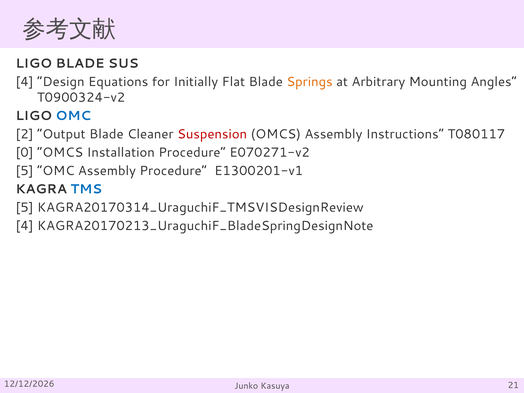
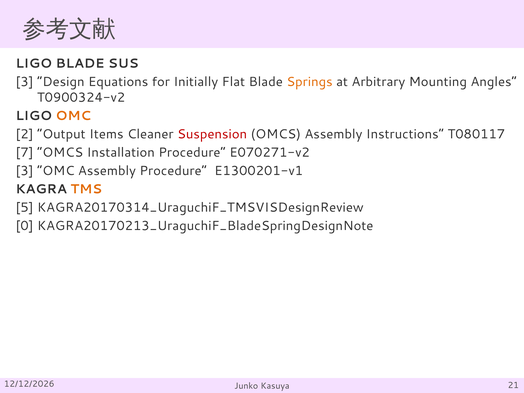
4 at (25, 82): 4 -> 3
OMC at (73, 116) colour: blue -> orange
Output Blade: Blade -> Items
0: 0 -> 7
5 at (25, 171): 5 -> 3
TMS colour: blue -> orange
4 at (25, 226): 4 -> 0
